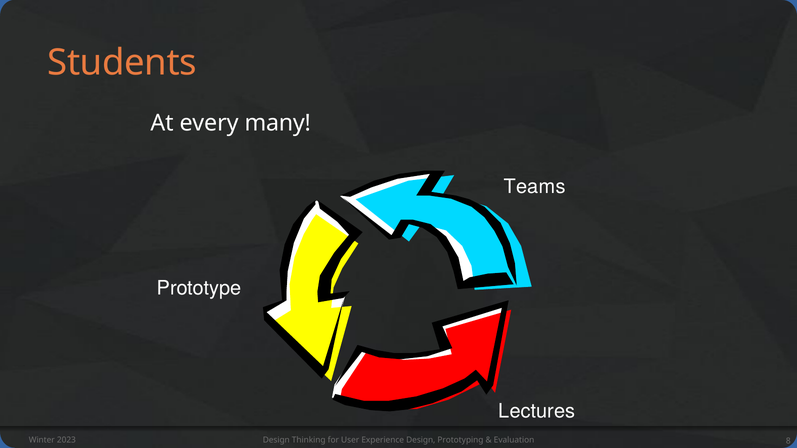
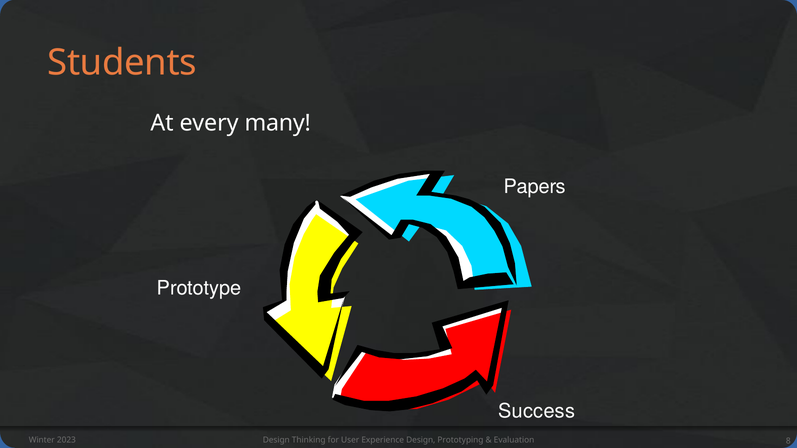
Teams: Teams -> Papers
Lectures: Lectures -> Success
